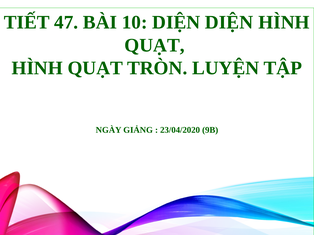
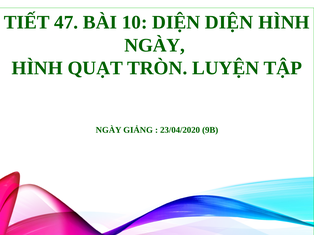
QUẠT at (155, 45): QUẠT -> NGÀY
